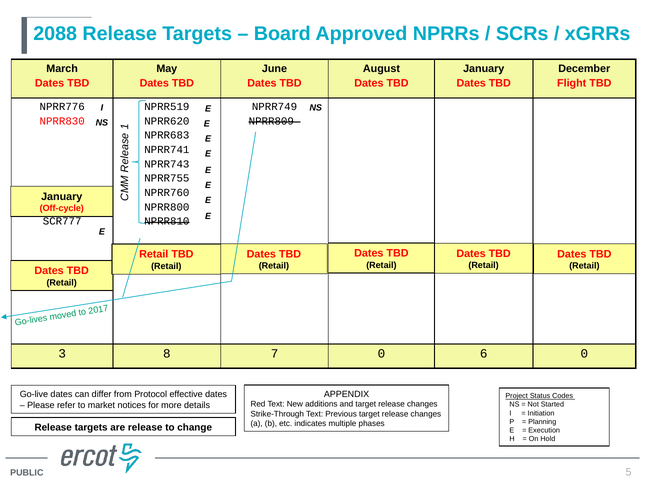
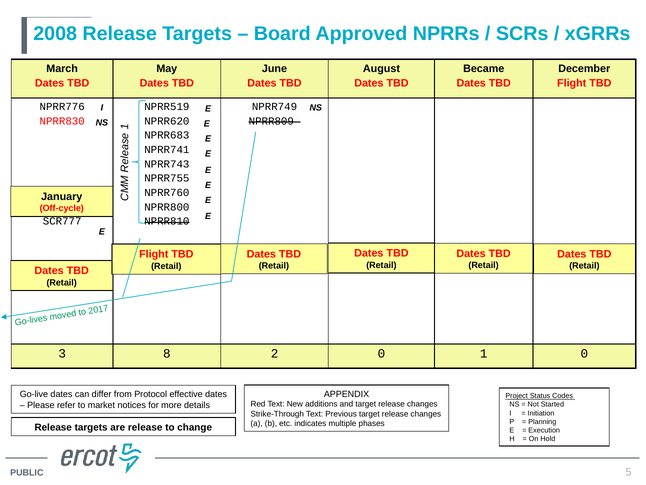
2088: 2088 -> 2008
January at (484, 69): January -> Became
Retail at (154, 254): Retail -> Flight
7: 7 -> 2
0 6: 6 -> 1
